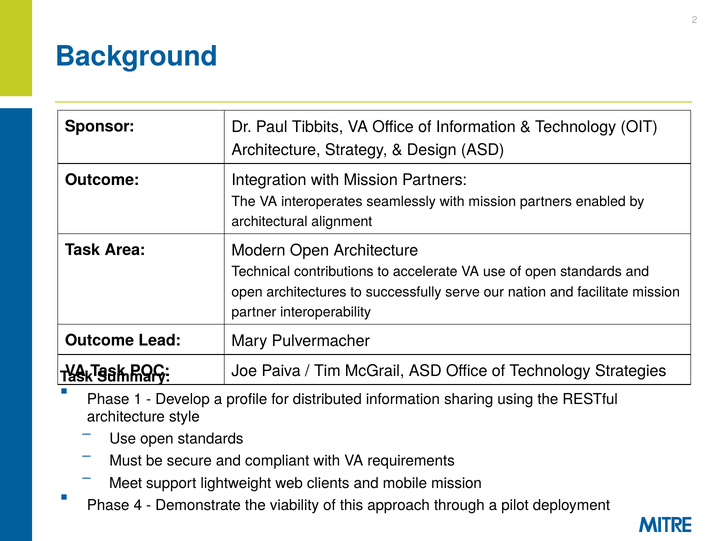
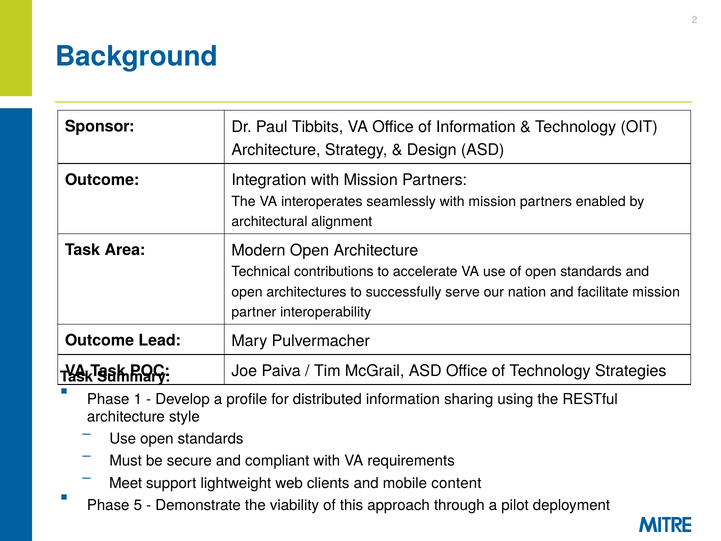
mobile mission: mission -> content
4: 4 -> 5
